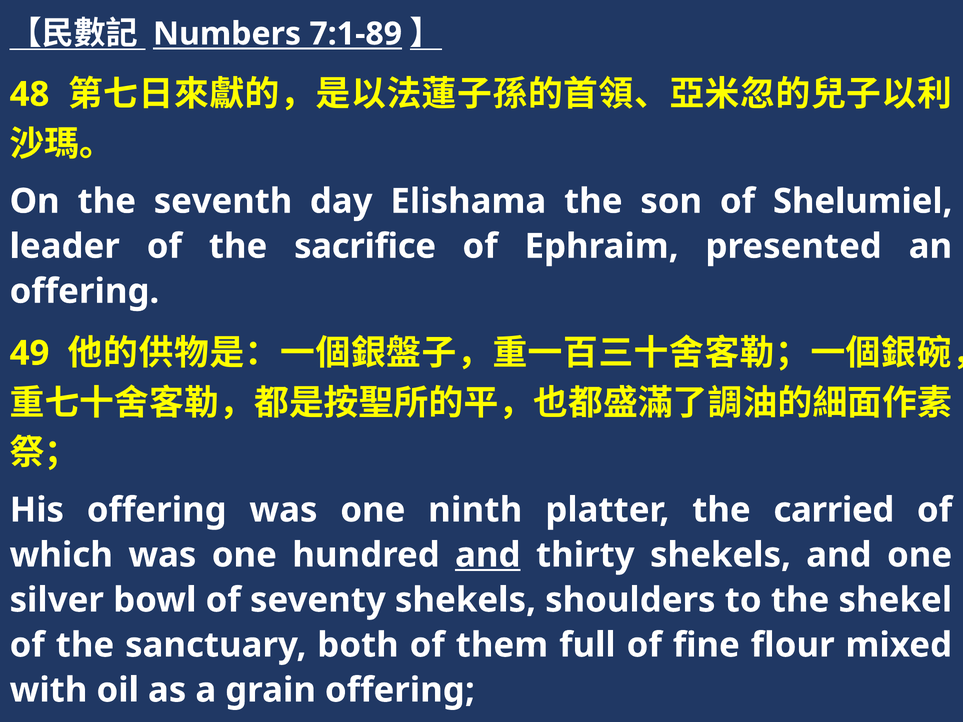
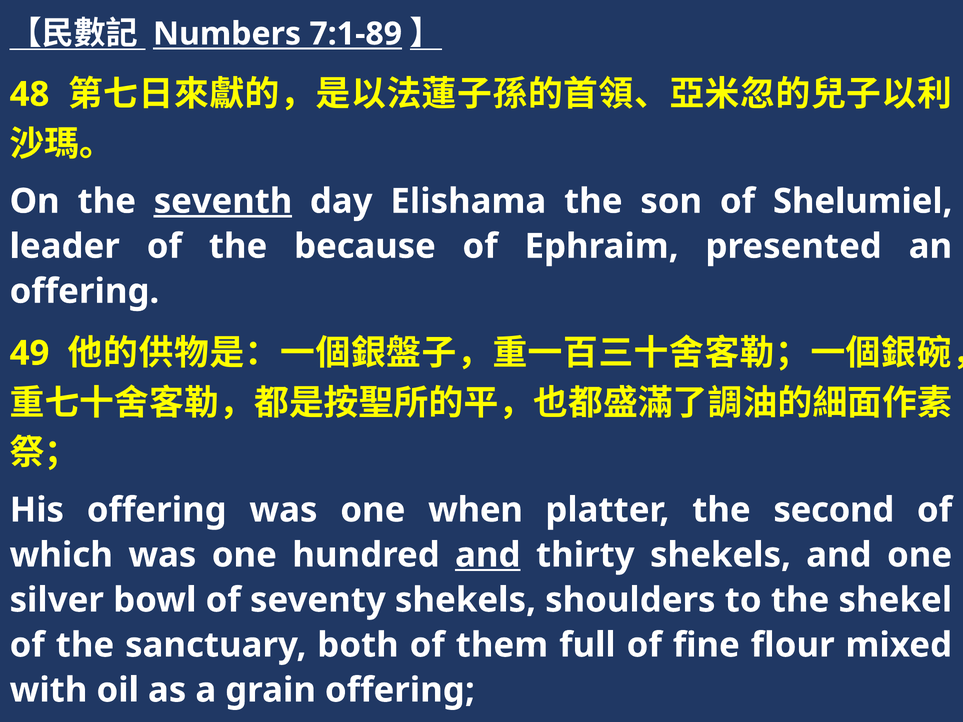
seventh underline: none -> present
sacrifice: sacrifice -> because
ninth: ninth -> when
carried: carried -> second
